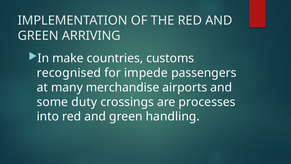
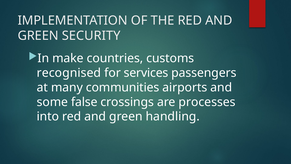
ARRIVING: ARRIVING -> SECURITY
impede: impede -> services
merchandise: merchandise -> communities
duty: duty -> false
